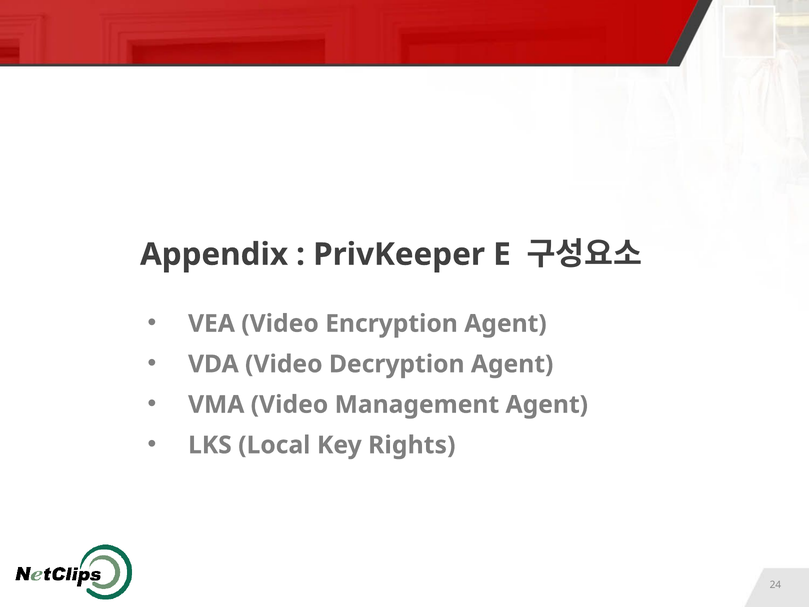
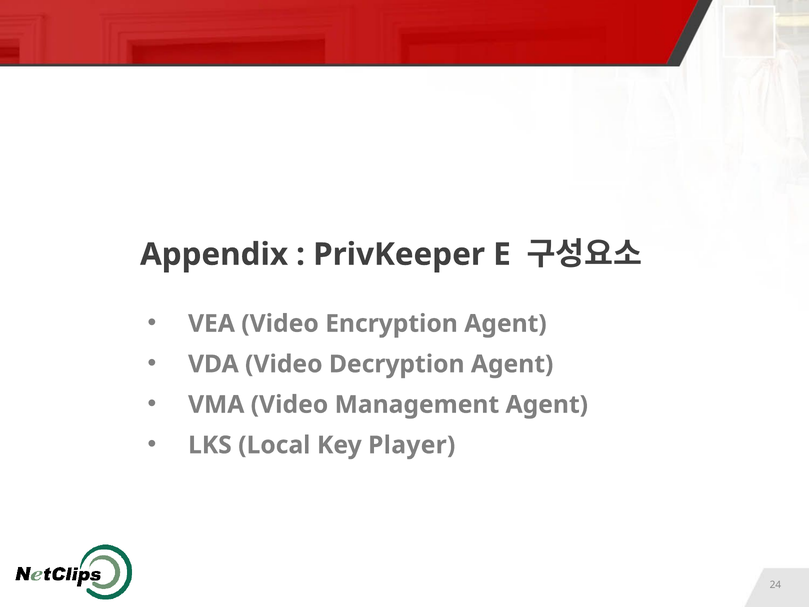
Rights: Rights -> Player
